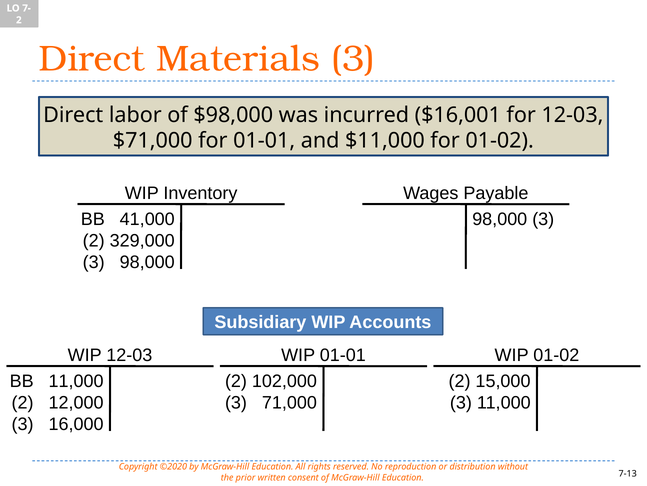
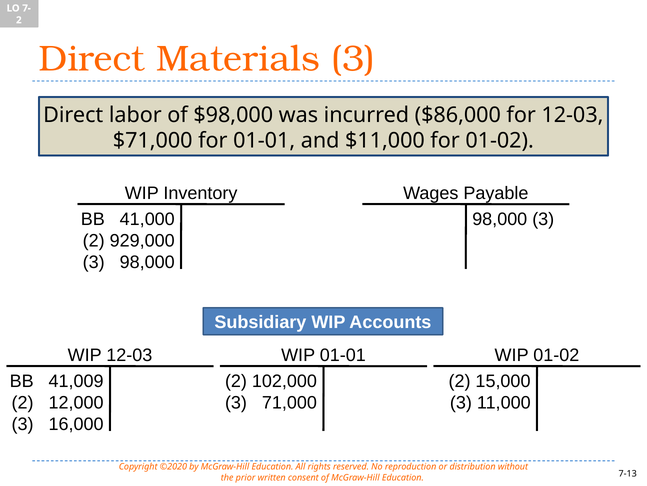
$16,001: $16,001 -> $86,000
329,000: 329,000 -> 929,000
BB 11,000: 11,000 -> 41,009
